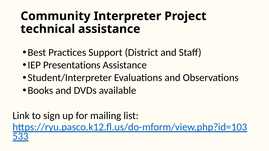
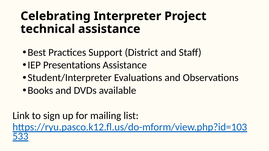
Community: Community -> Celebrating
